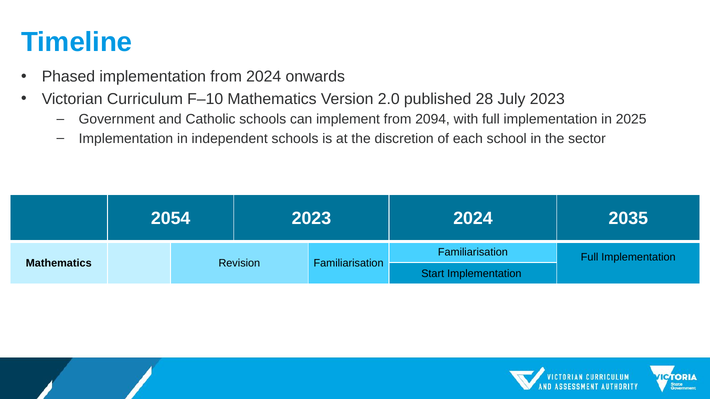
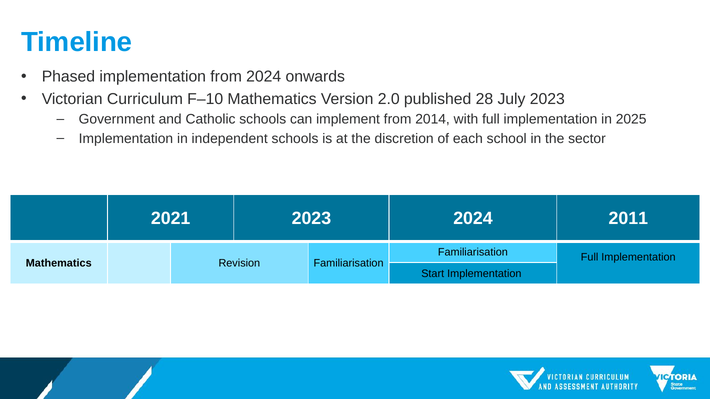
2094: 2094 -> 2014
2054: 2054 -> 2021
2035: 2035 -> 2011
